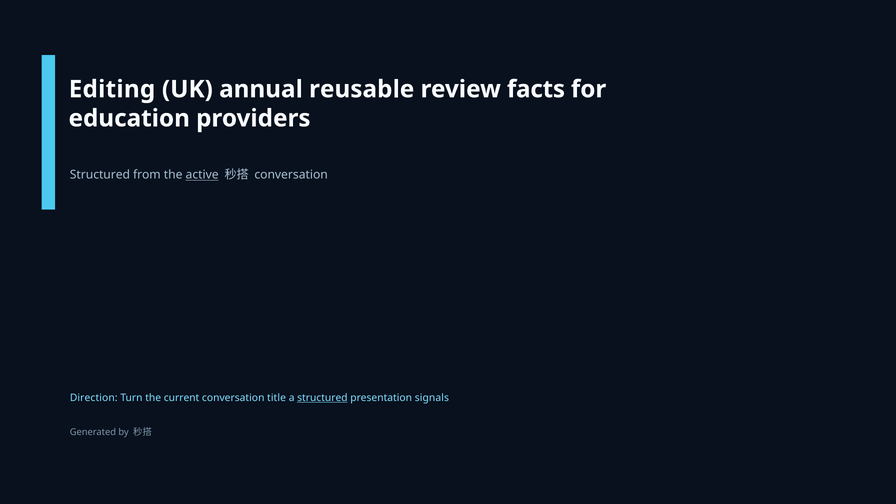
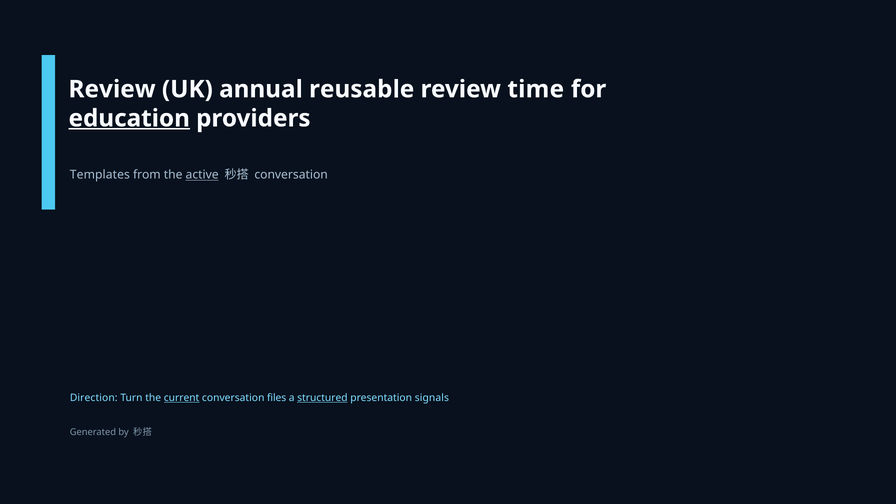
Editing at (112, 89): Editing -> Review
facts: facts -> time
education underline: none -> present
Structured at (100, 175): Structured -> Templates
current underline: none -> present
title: title -> files
